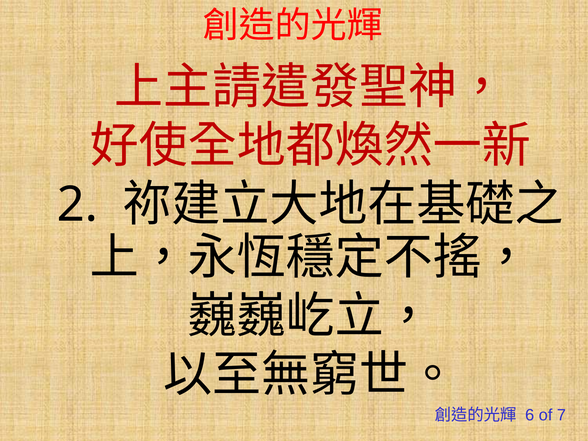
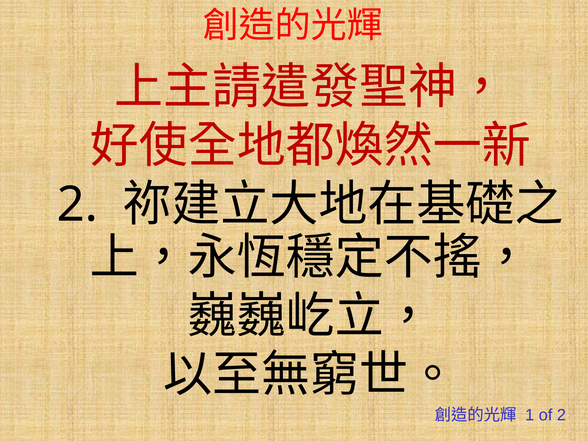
6: 6 -> 1
of 7: 7 -> 2
